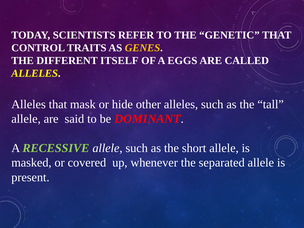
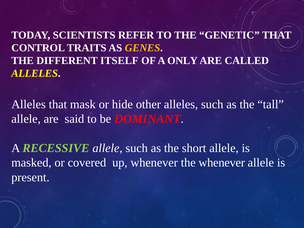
EGGS: EGGS -> ONLY
the separated: separated -> whenever
